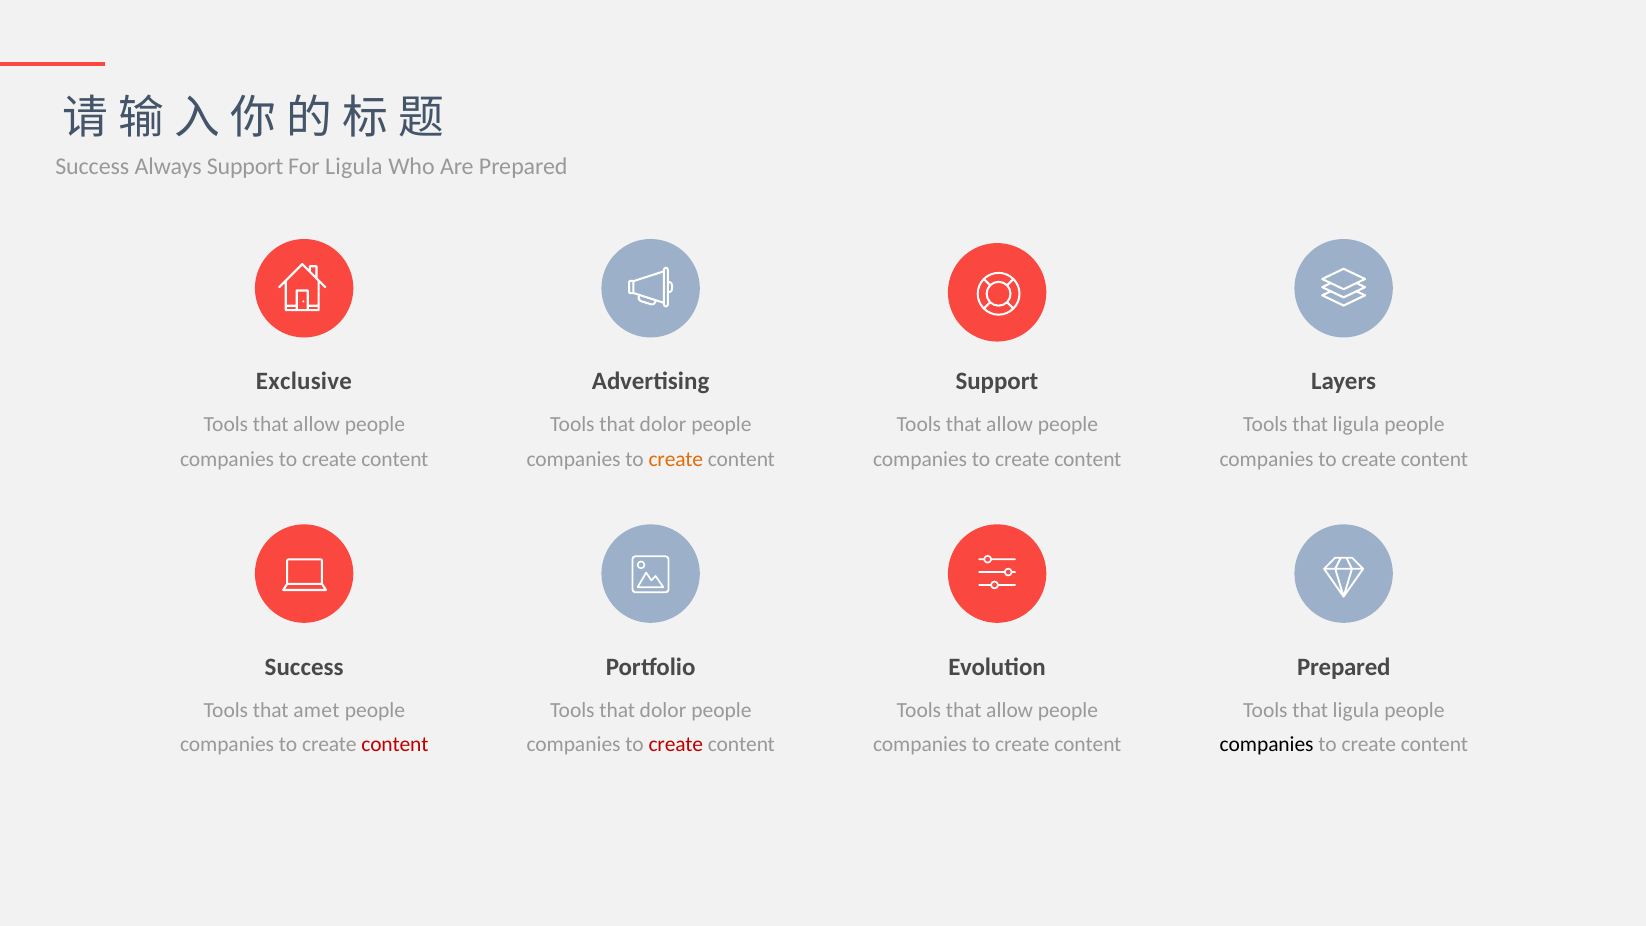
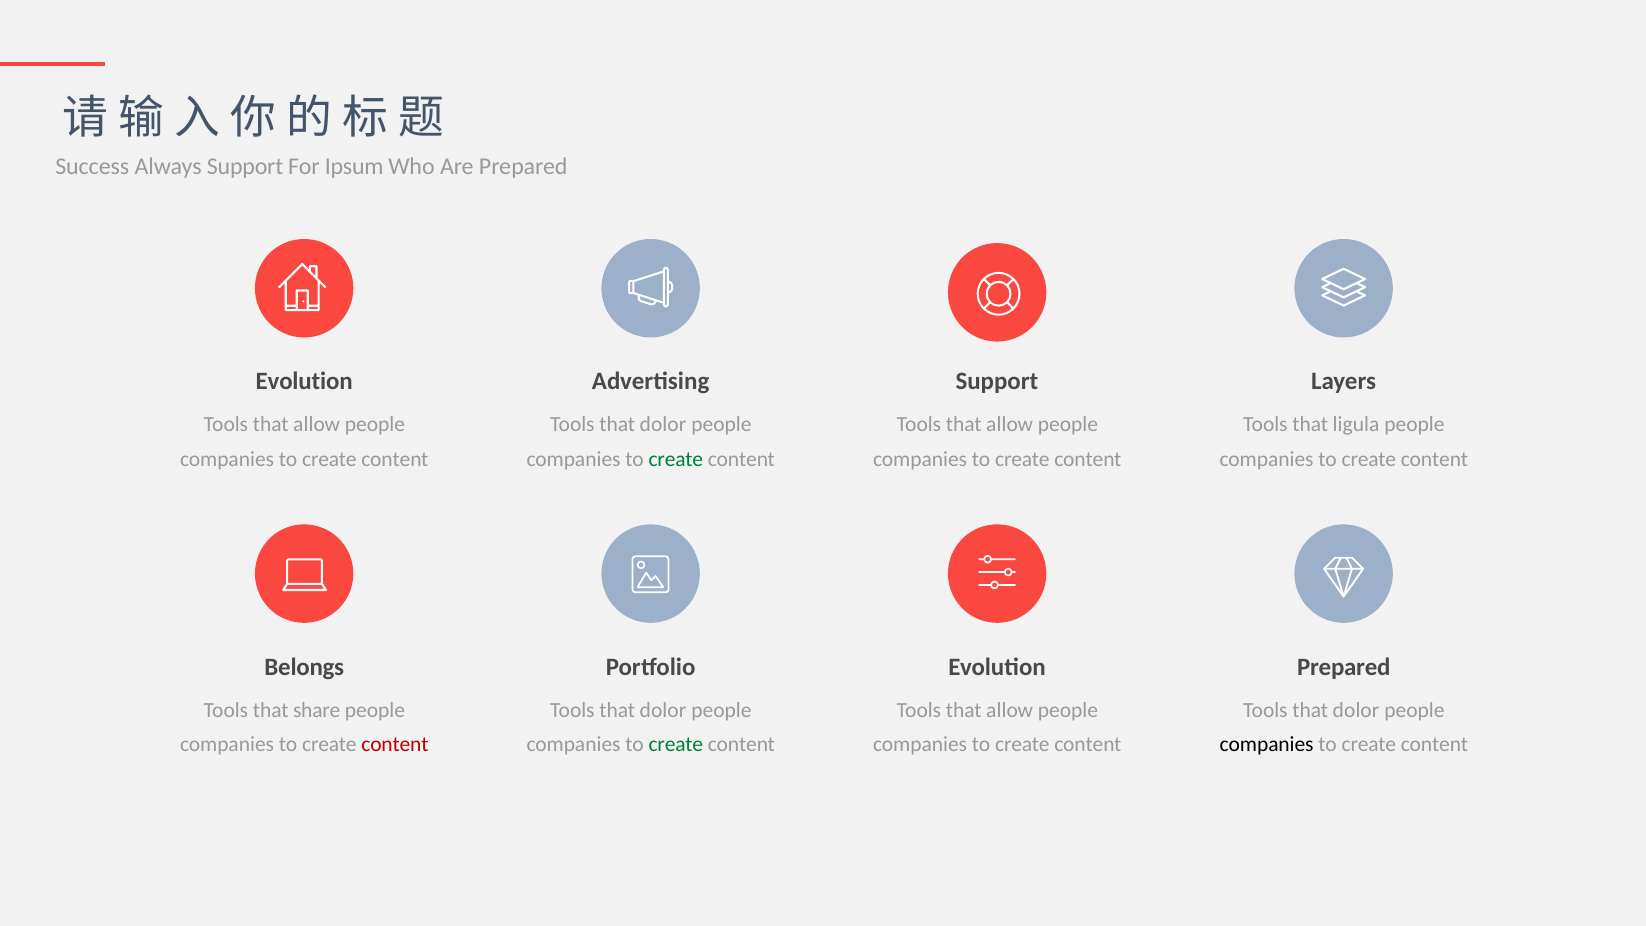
For Ligula: Ligula -> Ipsum
Exclusive at (304, 382): Exclusive -> Evolution
create at (676, 459) colour: orange -> green
Success at (304, 667): Success -> Belongs
amet: amet -> share
ligula at (1356, 710): ligula -> dolor
create at (676, 744) colour: red -> green
